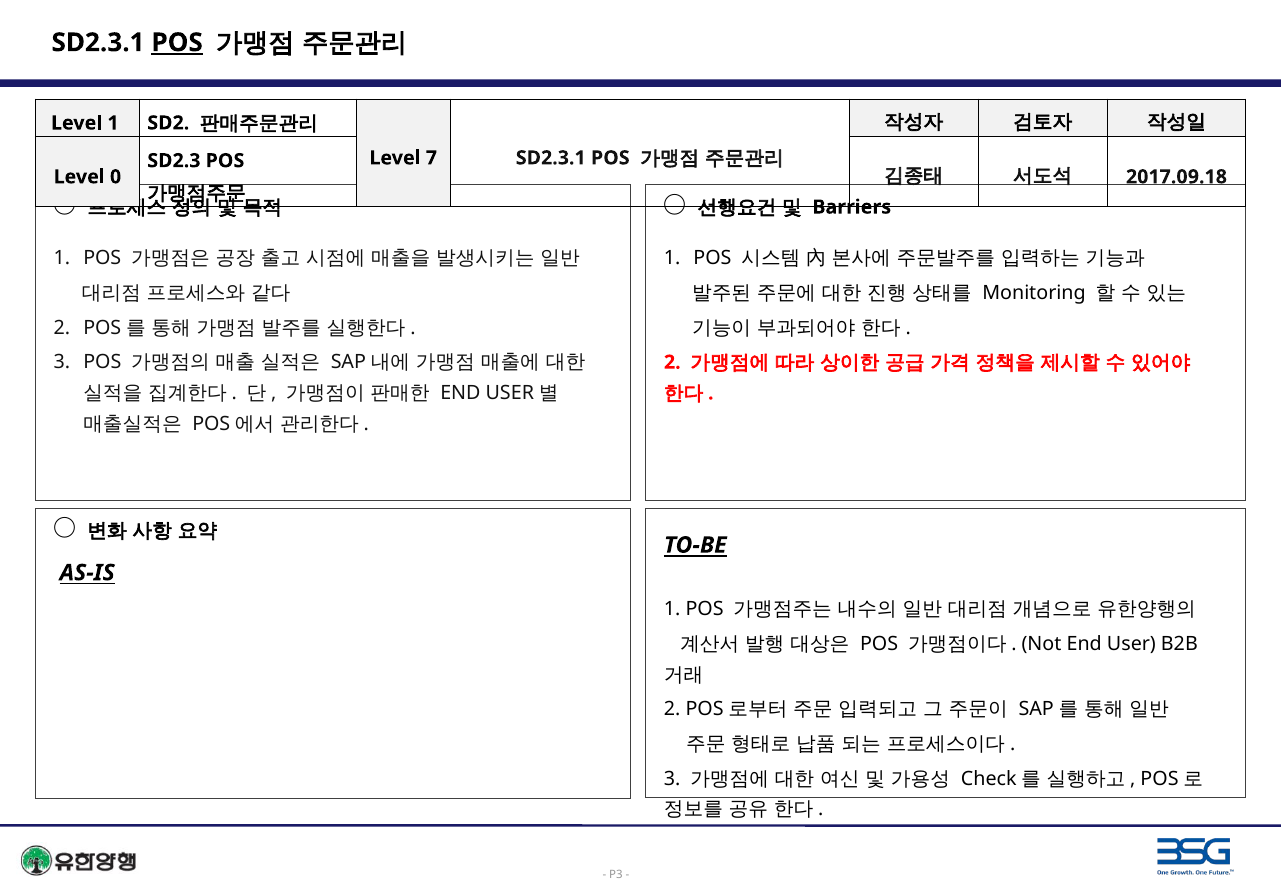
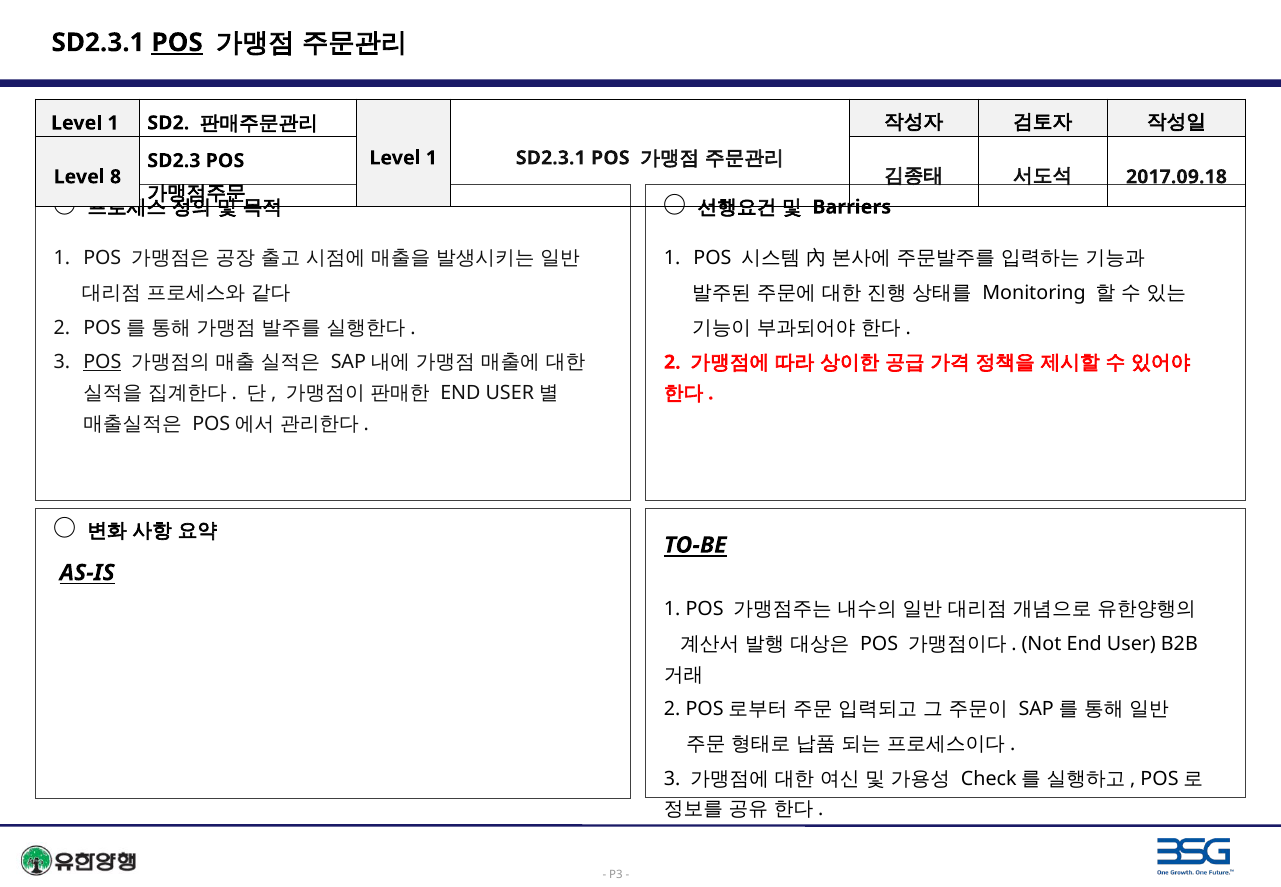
7 at (431, 158): 7 -> 1
0: 0 -> 8
POS at (102, 362) underline: none -> present
